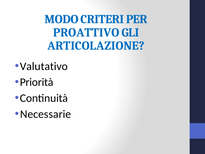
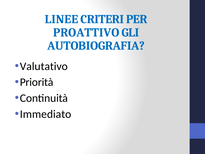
MODO: MODO -> LINEE
ARTICOLAZIONE: ARTICOLAZIONE -> AUTOBIOGRAFIA
Necessarie: Necessarie -> Immediato
